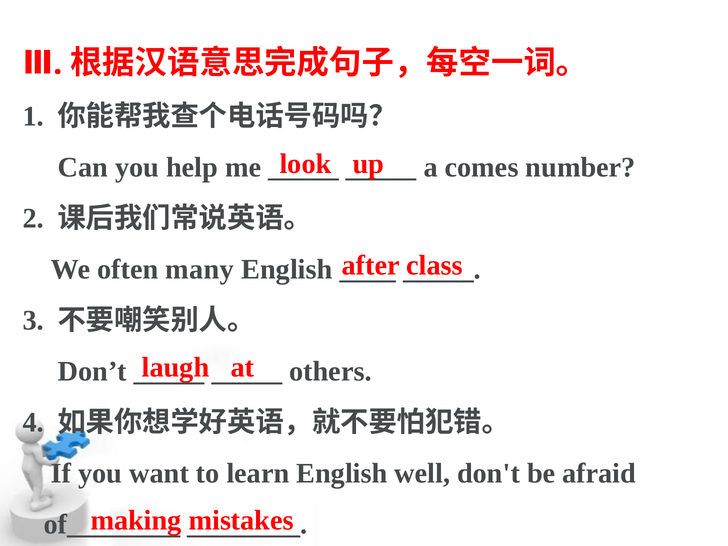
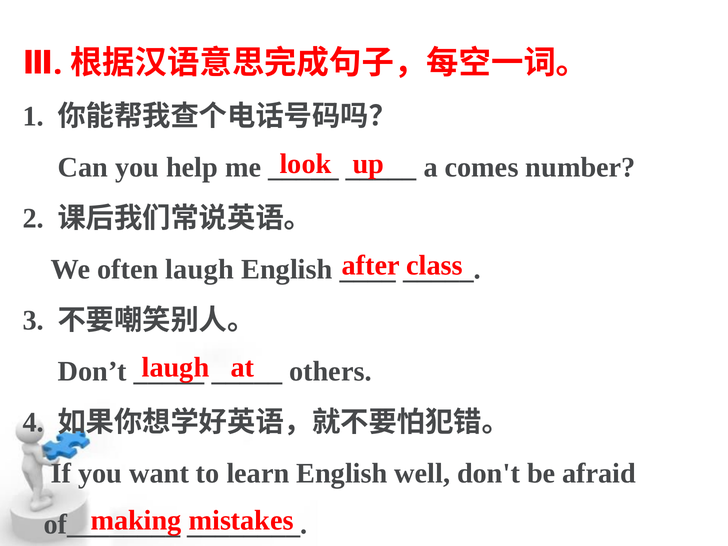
often many: many -> laugh
